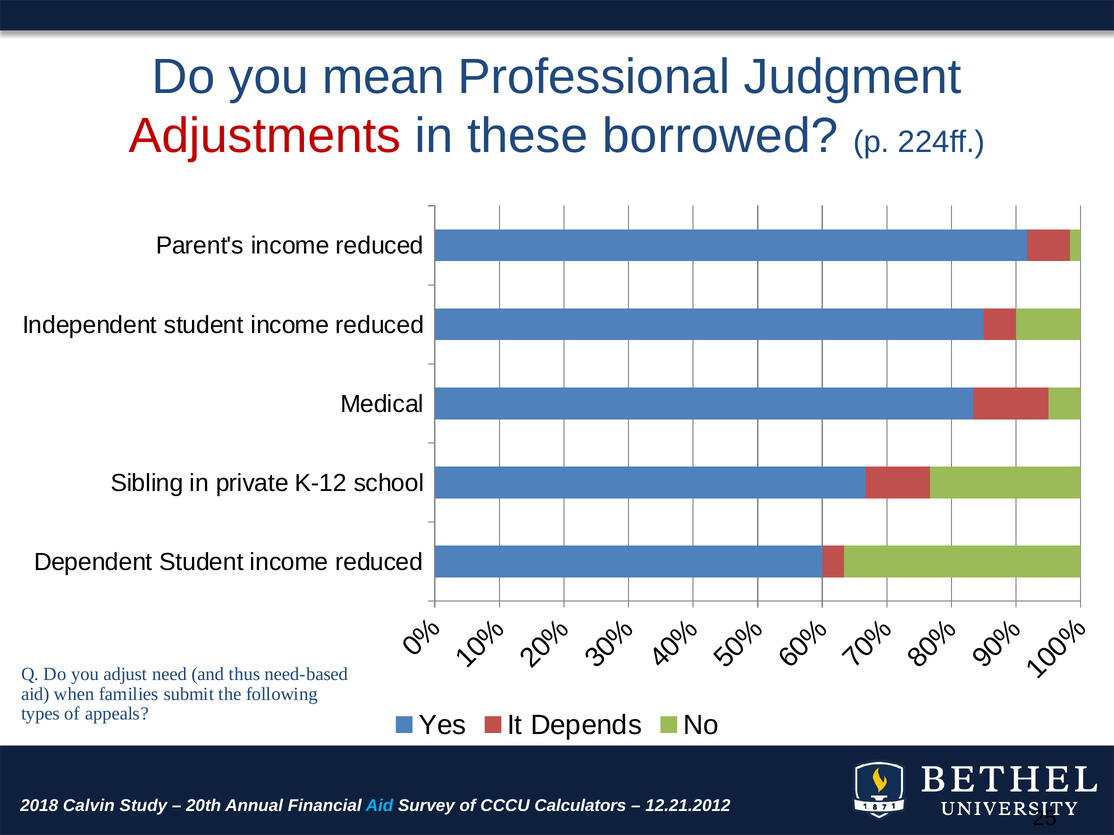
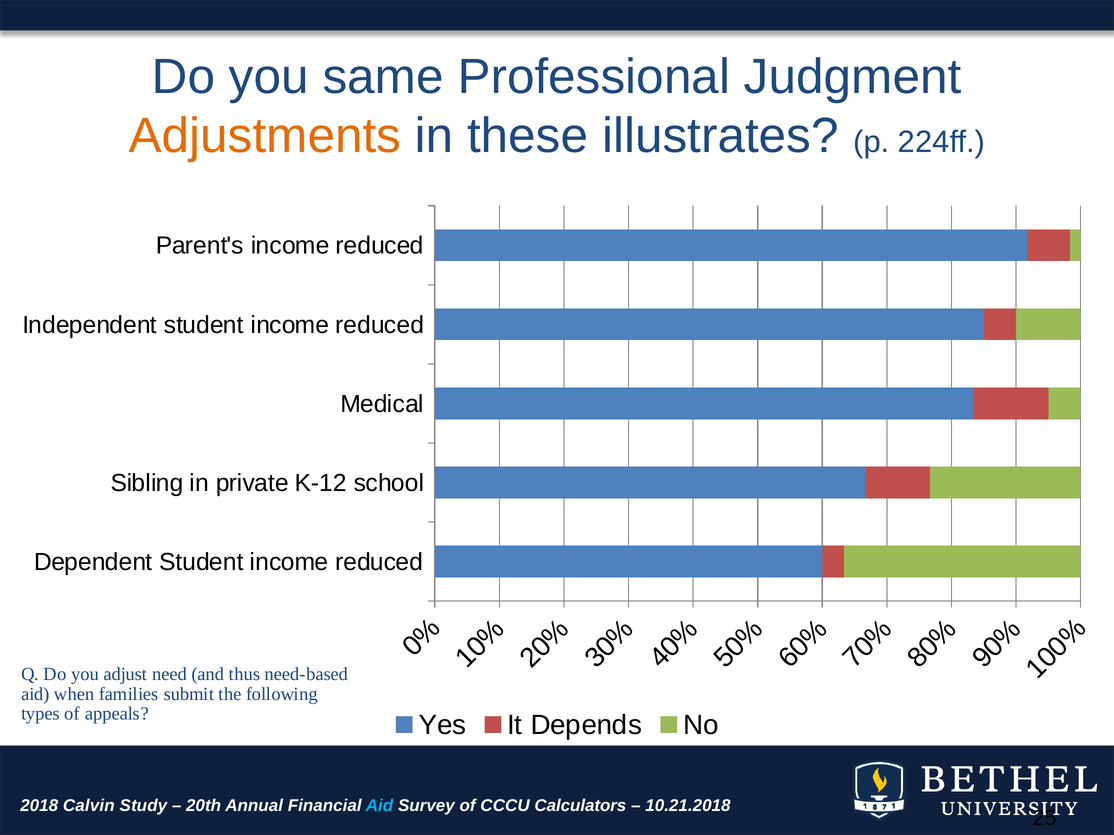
mean: mean -> same
Adjustments colour: red -> orange
borrowed: borrowed -> illustrates
12.21.2012: 12.21.2012 -> 10.21.2018
